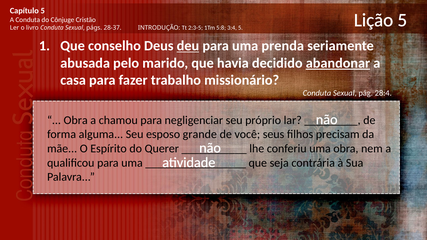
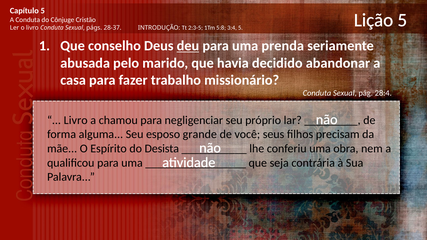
abandonar underline: present -> none
Obra at (76, 120): Obra -> Livro
Querer: Querer -> Desista
